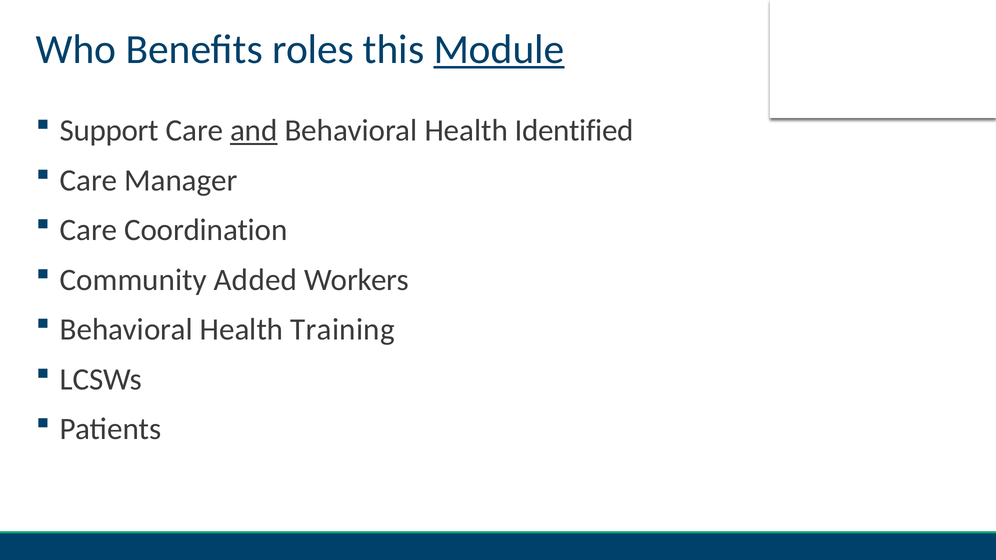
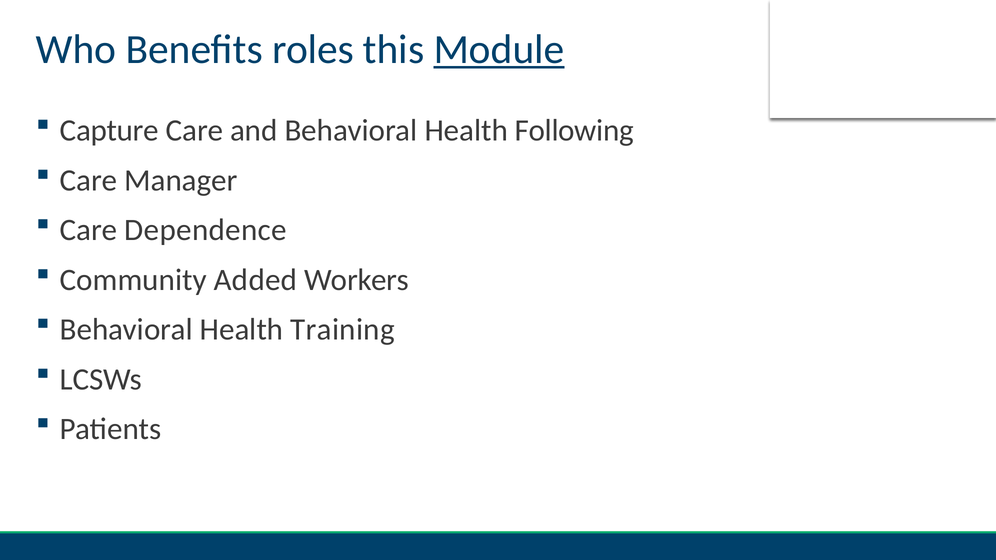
Support: Support -> Capture
and underline: present -> none
Identified: Identified -> Following
Coordination: Coordination -> Dependence
